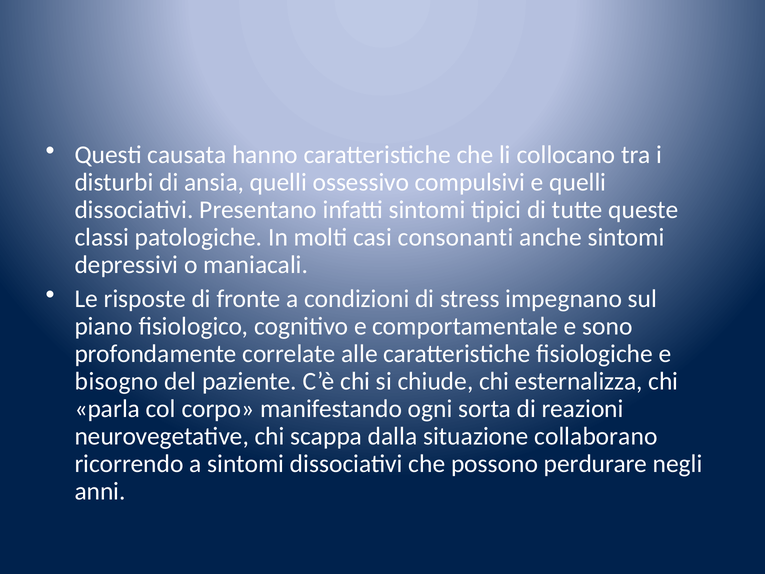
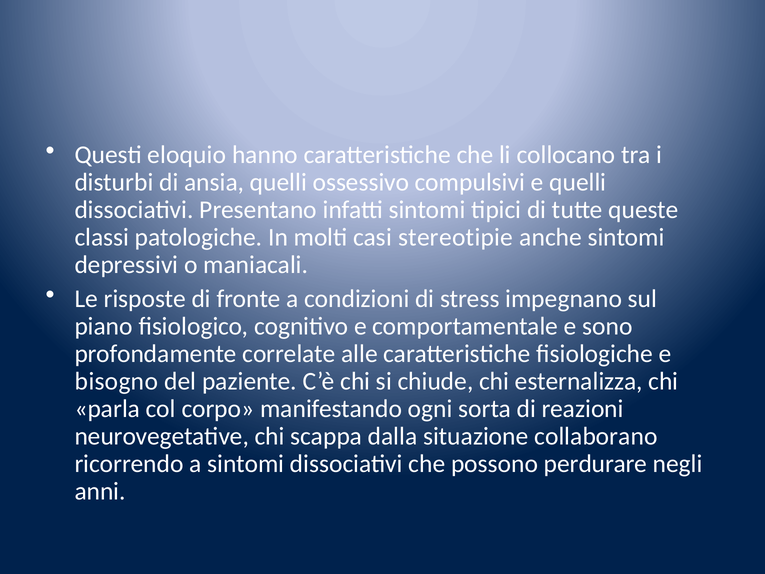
causata: causata -> eloquio
consonanti: consonanti -> stereotipie
